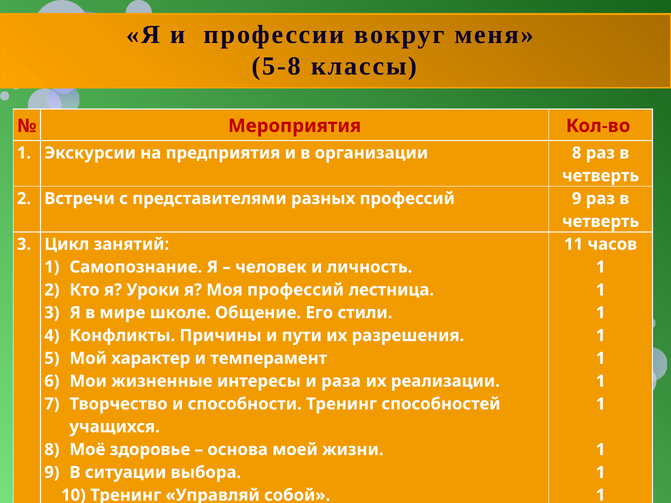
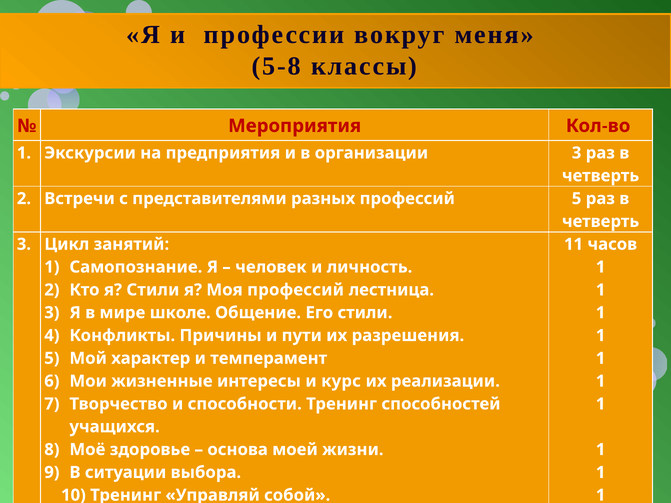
организации 8: 8 -> 3
профессий 9: 9 -> 5
я Уроки: Уроки -> Стили
раза: раза -> курс
